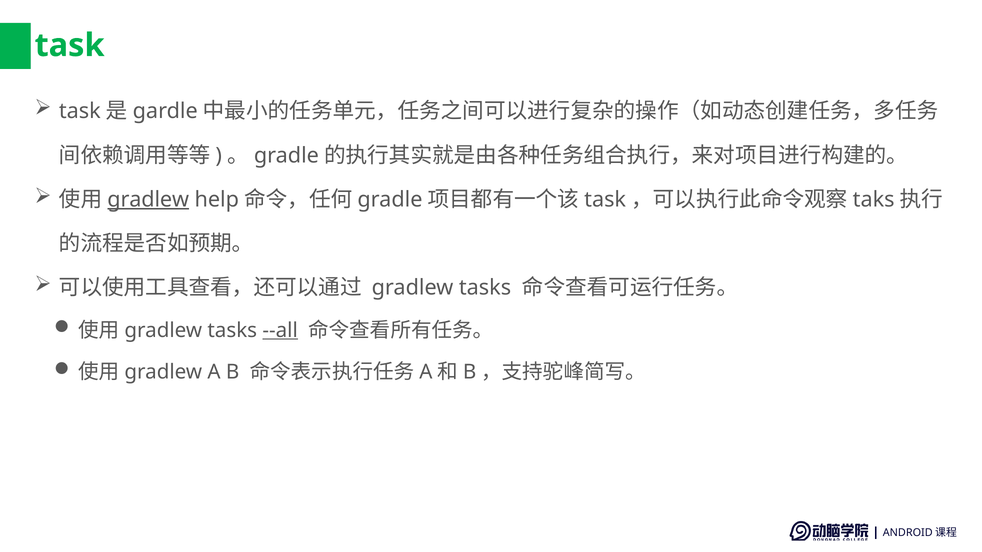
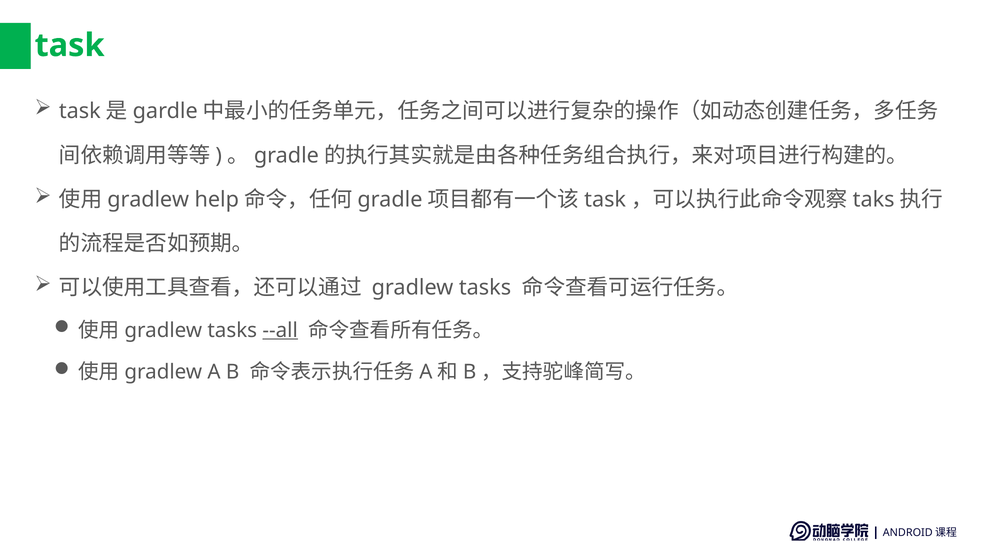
gradlew at (148, 200) underline: present -> none
